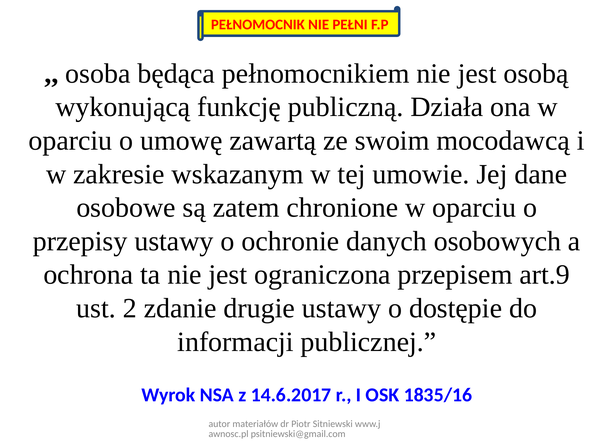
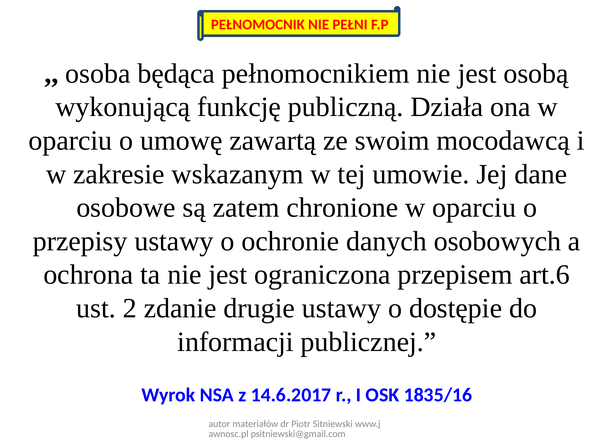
art.9: art.9 -> art.6
